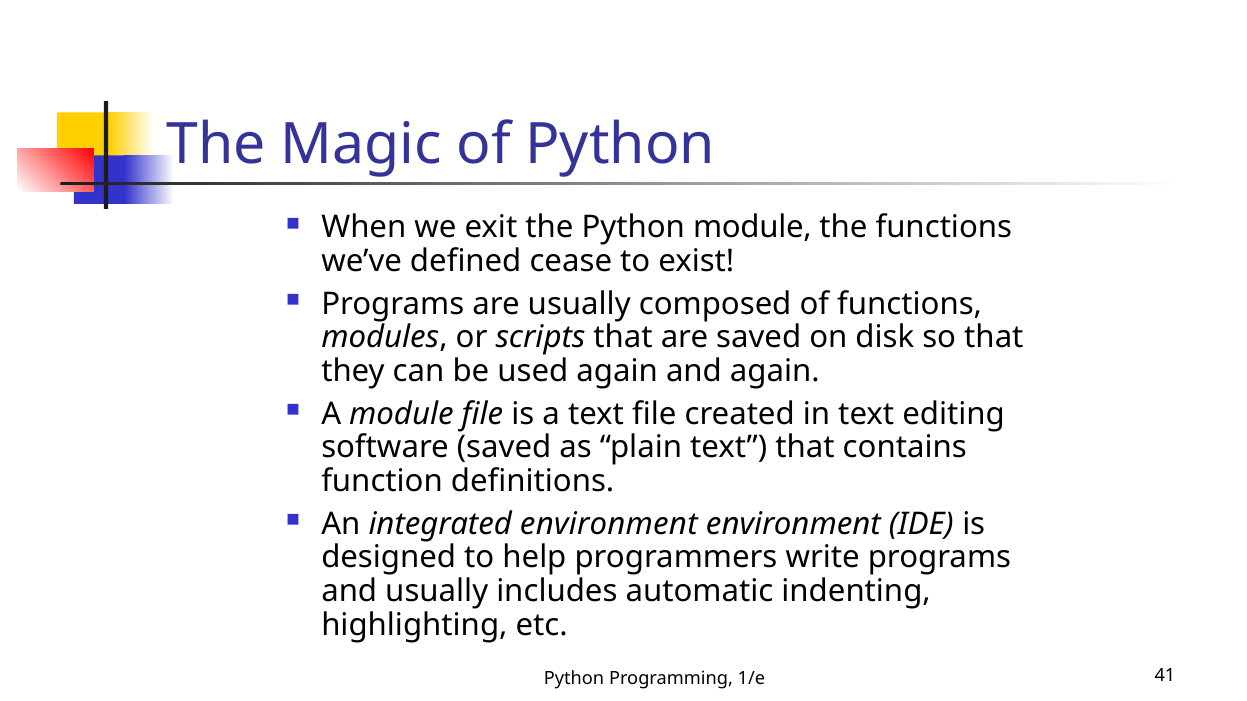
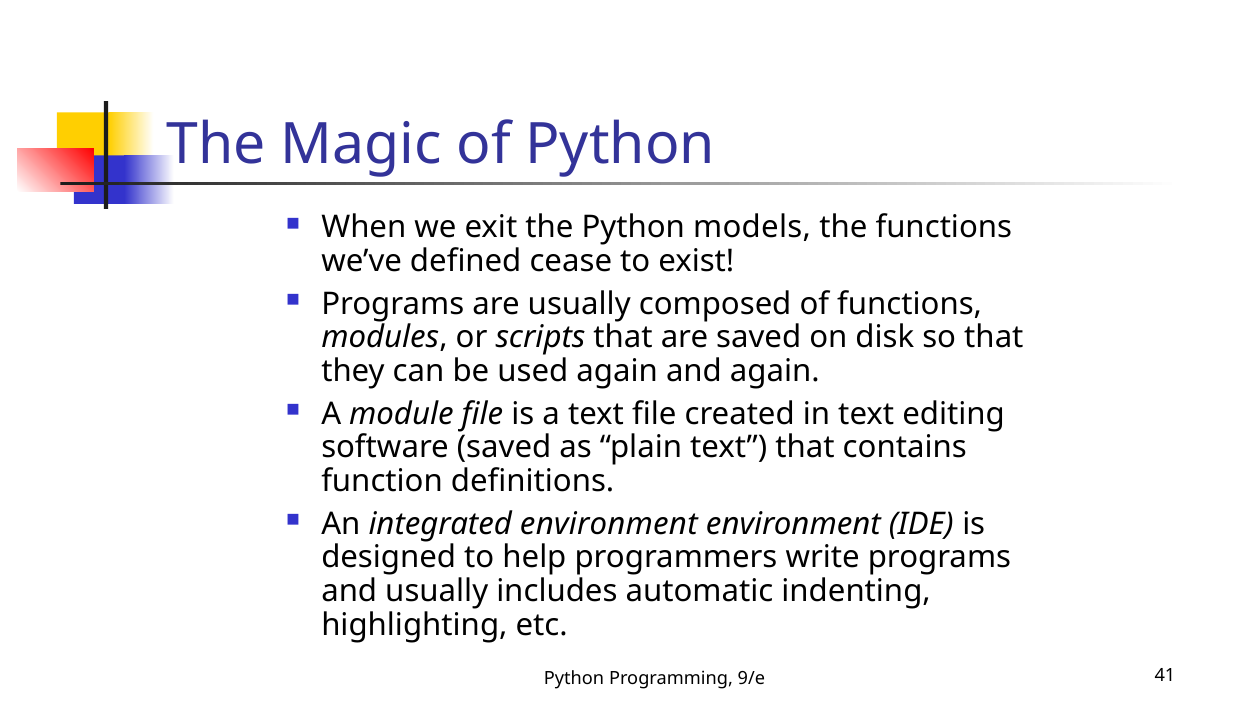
Python module: module -> models
1/e: 1/e -> 9/e
